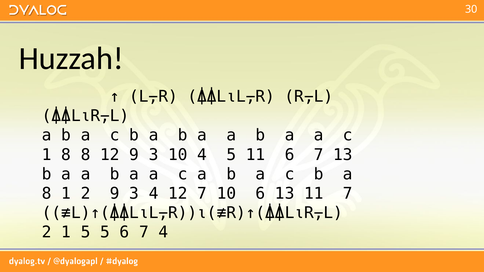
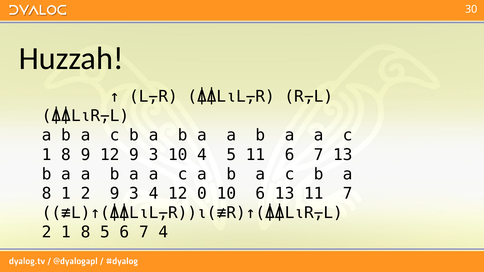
8 8: 8 -> 9
12 7: 7 -> 0
2 1 5: 5 -> 8
